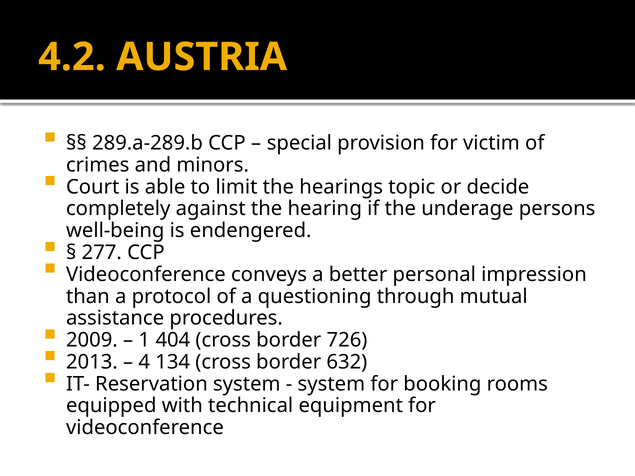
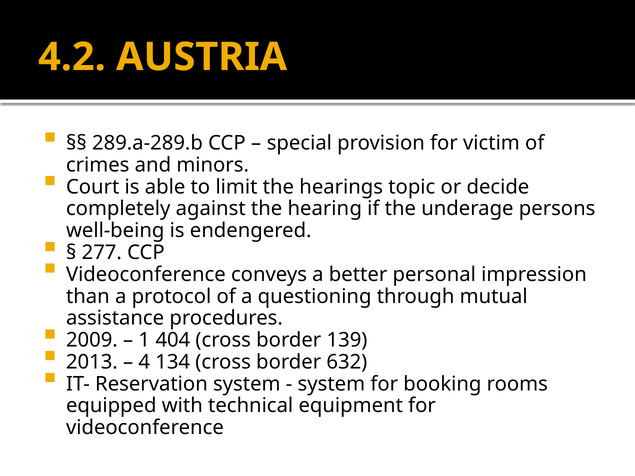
726: 726 -> 139
